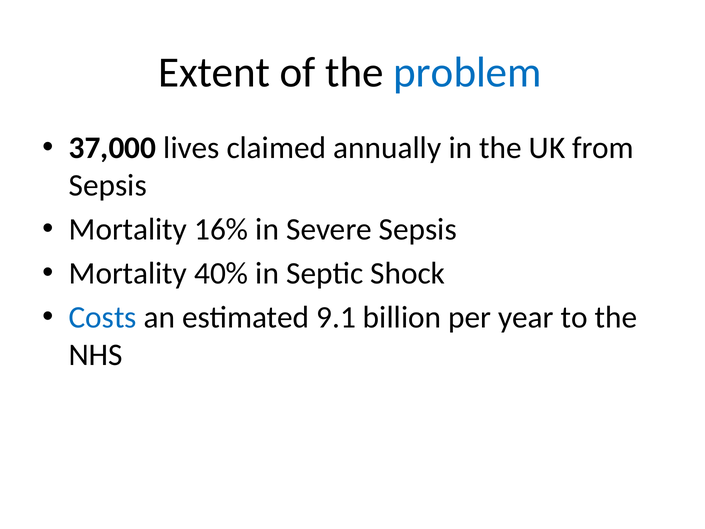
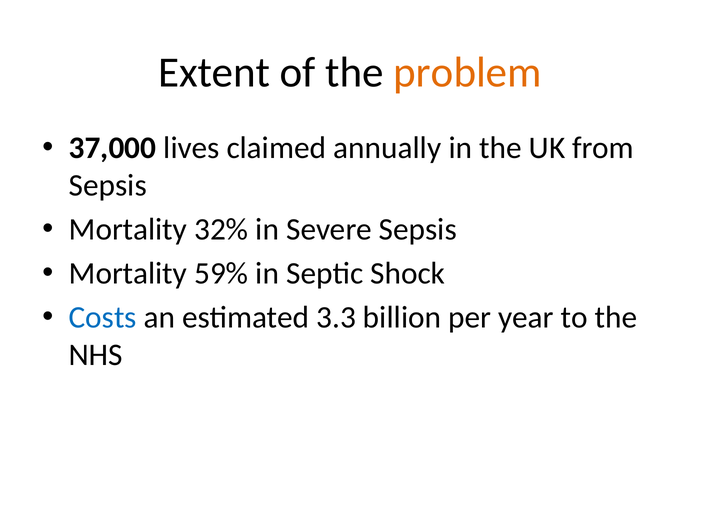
problem colour: blue -> orange
16%: 16% -> 32%
40%: 40% -> 59%
9.1: 9.1 -> 3.3
